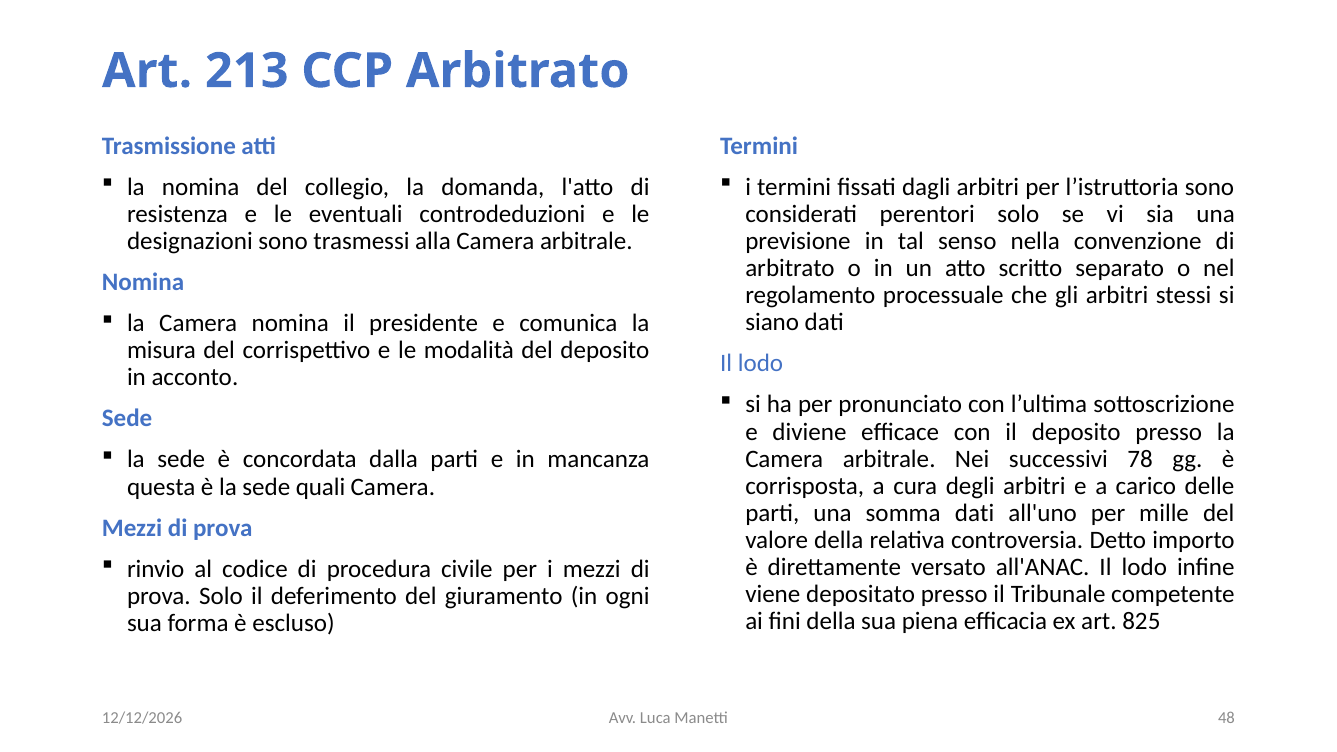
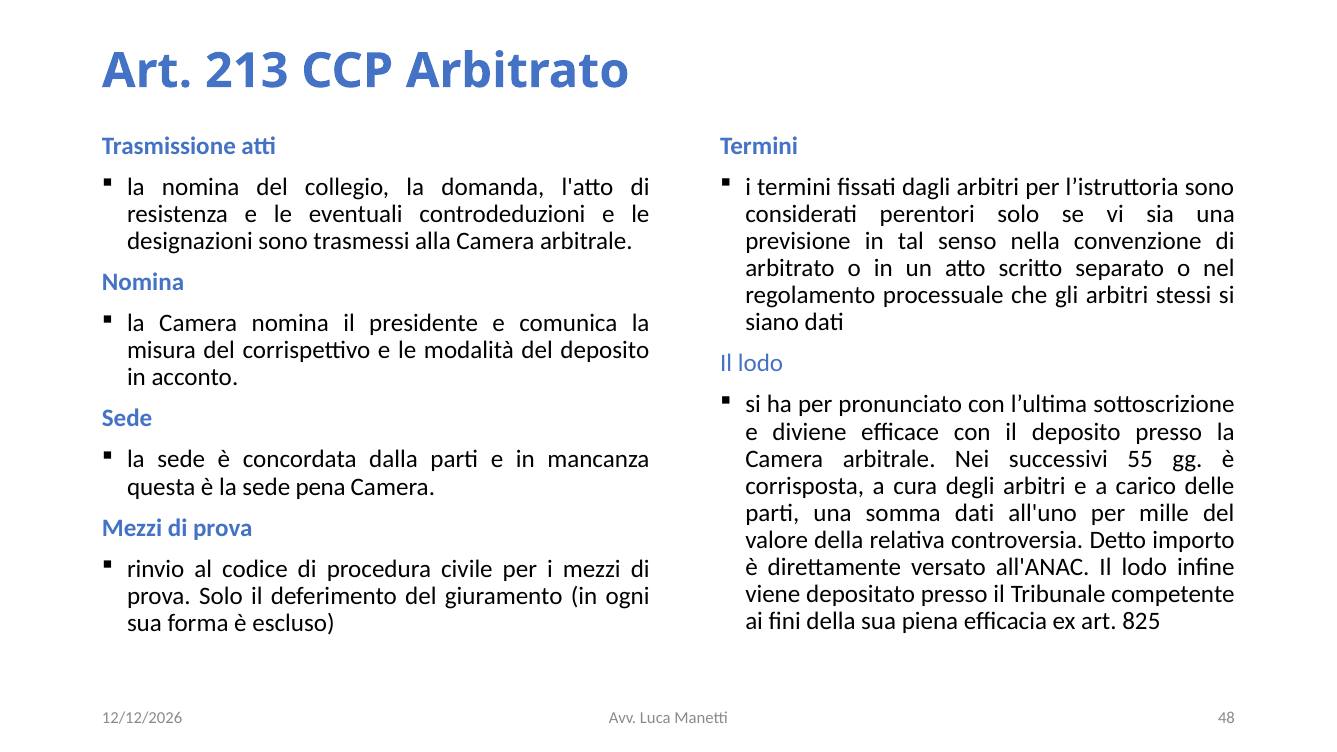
78: 78 -> 55
quali: quali -> pena
